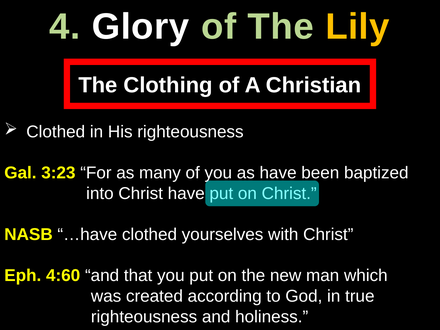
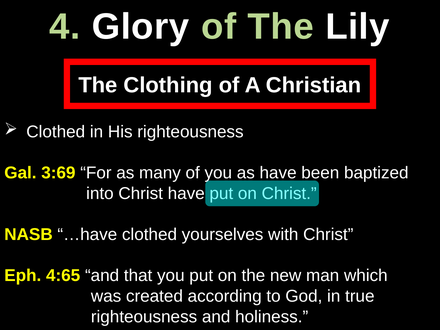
Lily colour: yellow -> white
3:23: 3:23 -> 3:69
4:60: 4:60 -> 4:65
